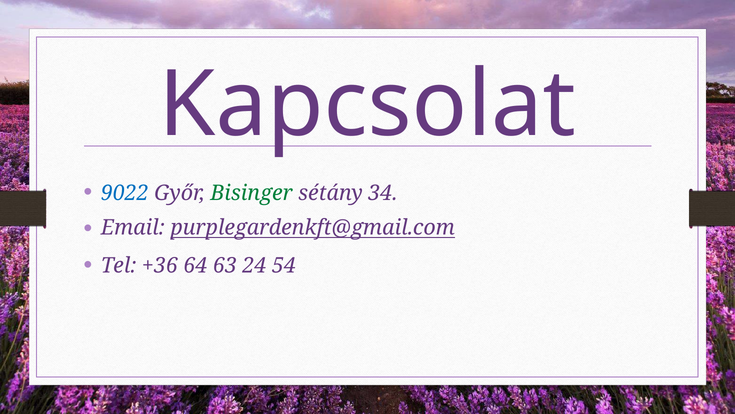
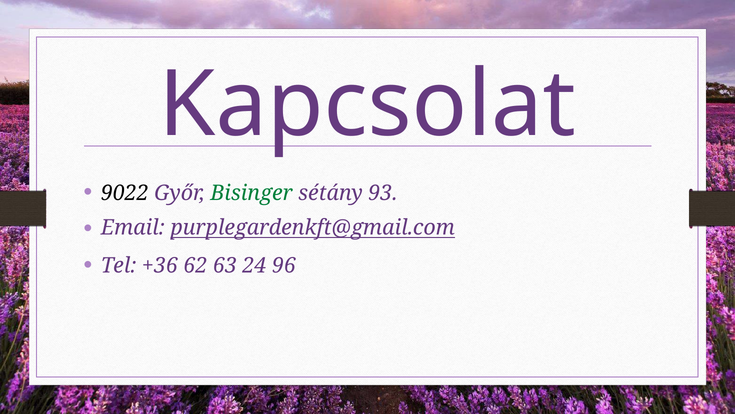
9022 colour: blue -> black
34: 34 -> 93
64: 64 -> 62
54: 54 -> 96
